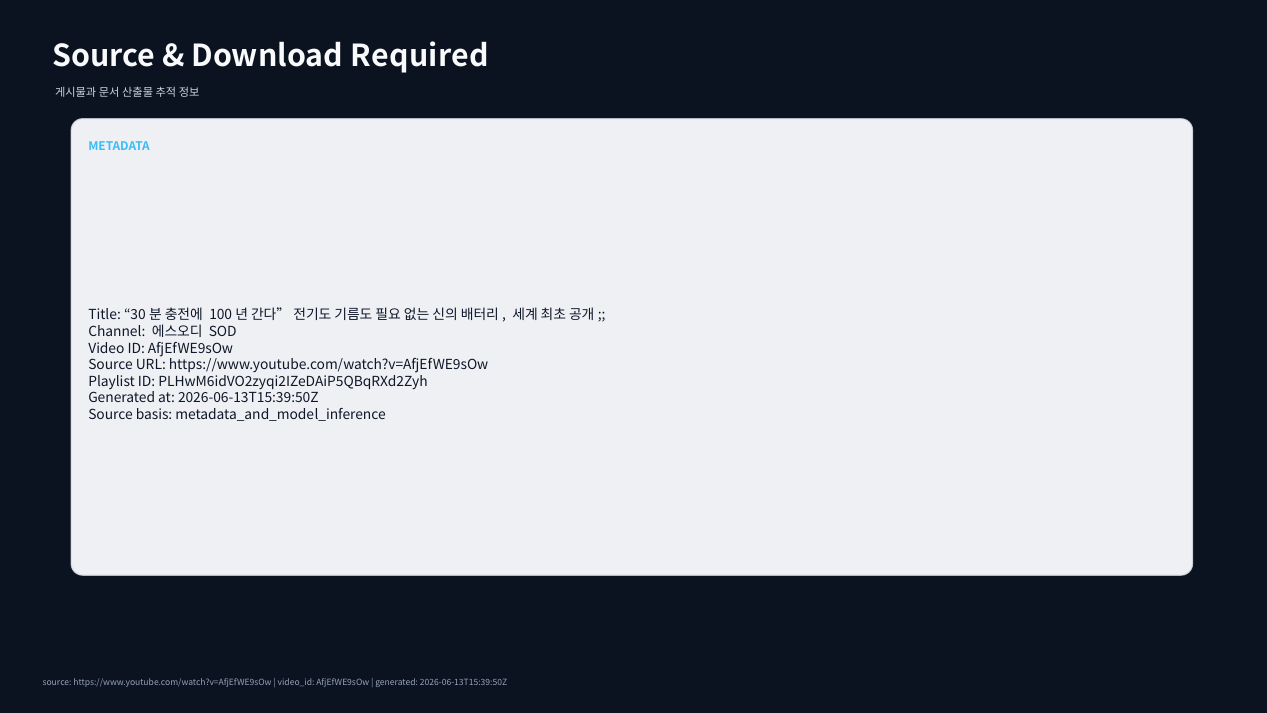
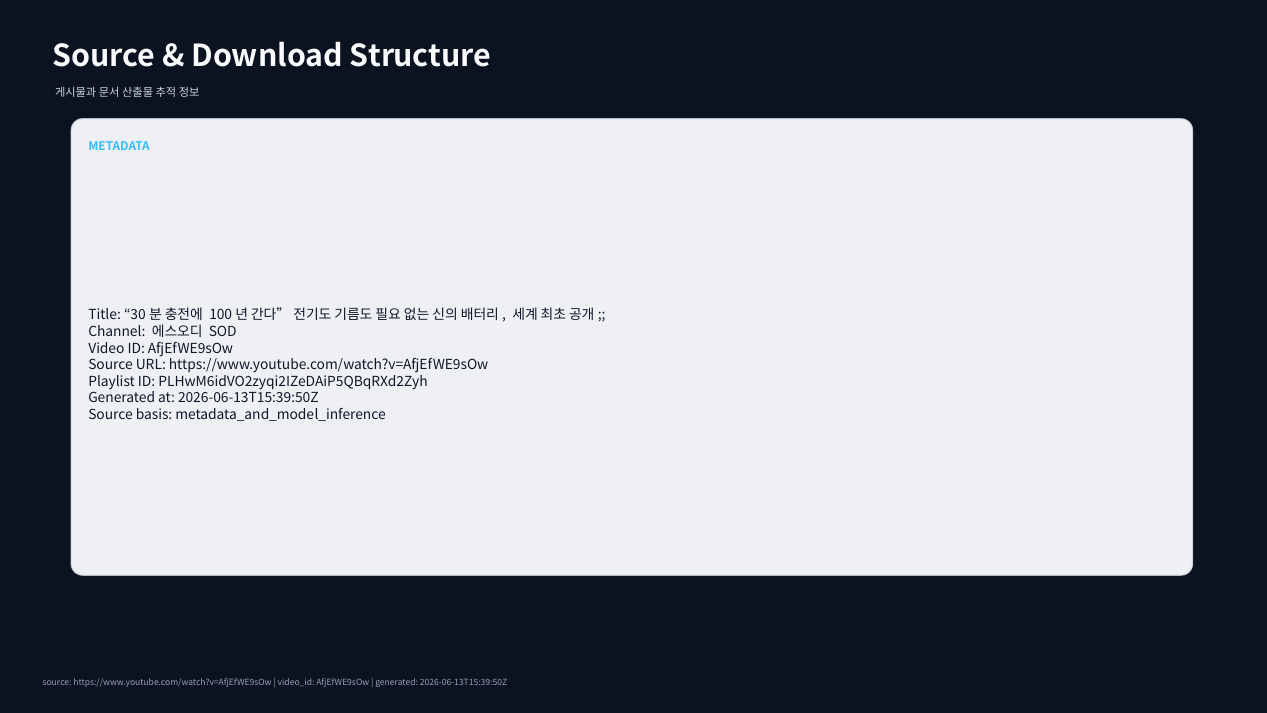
Required: Required -> Structure
